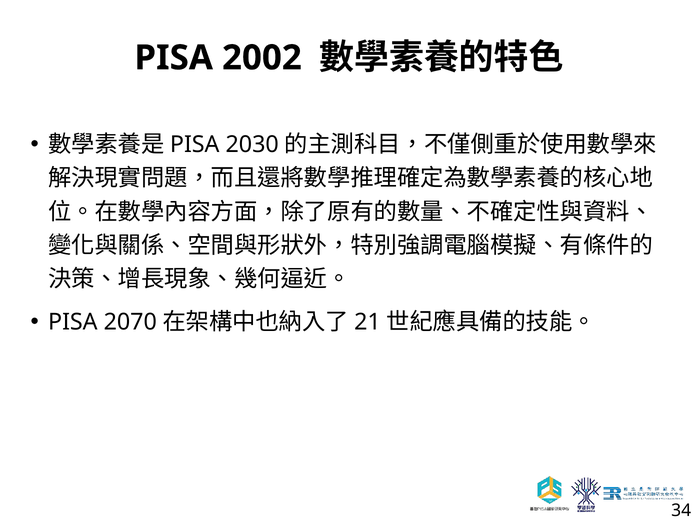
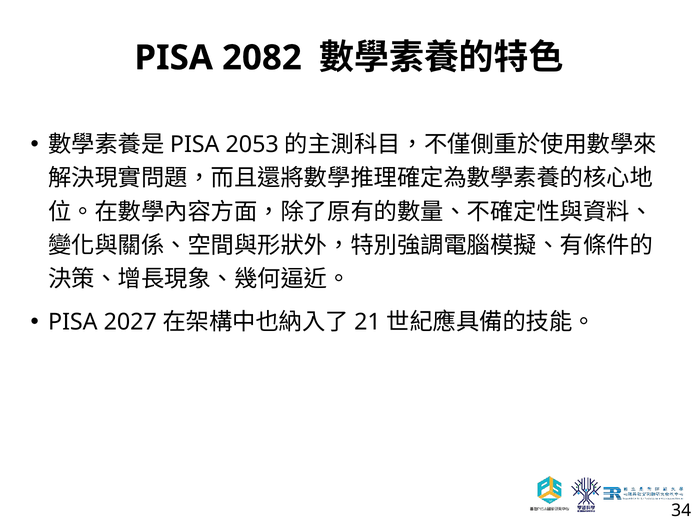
2002: 2002 -> 2082
2030: 2030 -> 2053
2070: 2070 -> 2027
